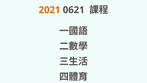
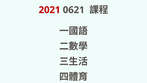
2021 colour: orange -> red
